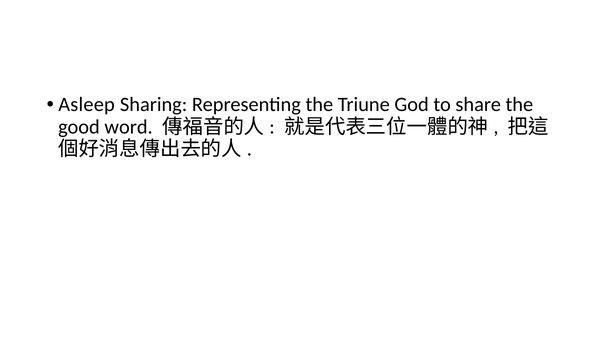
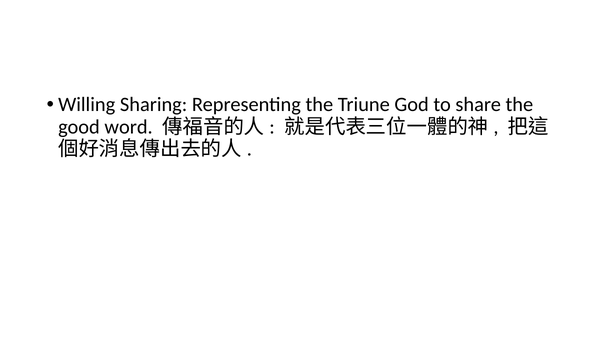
Asleep: Asleep -> Willing
